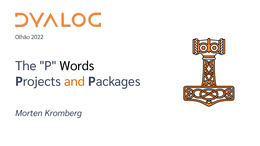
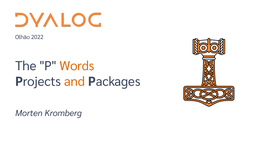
Words colour: black -> orange
